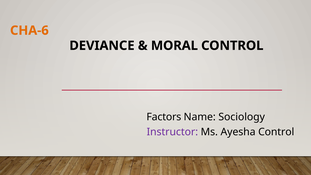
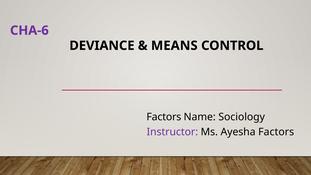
CHA-6 colour: orange -> purple
MORAL: MORAL -> MEANS
Ayesha Control: Control -> Factors
